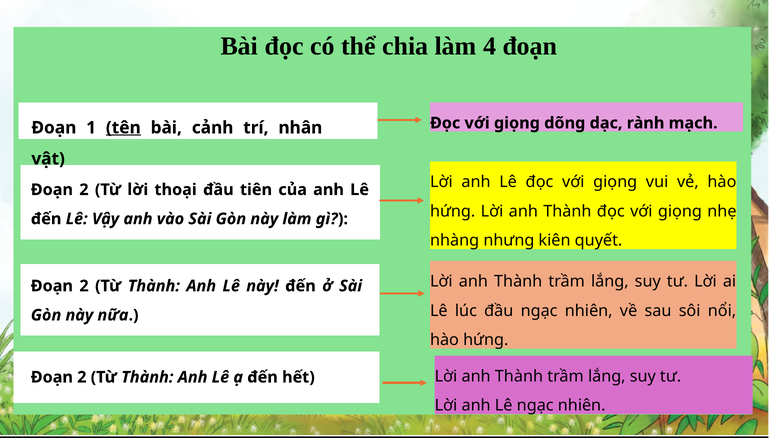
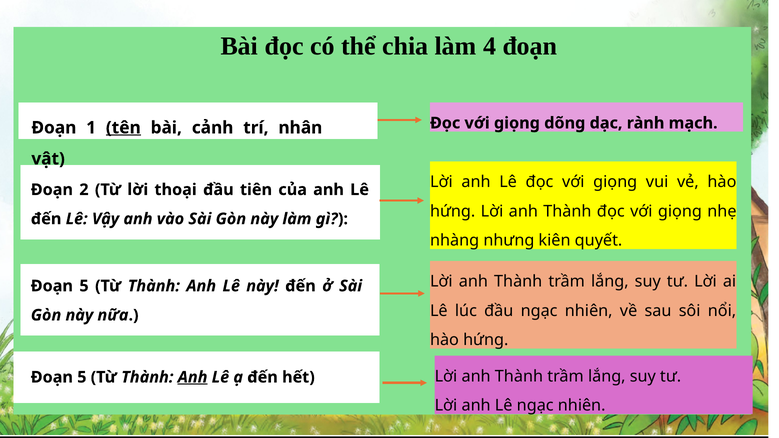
2 at (84, 286): 2 -> 5
2 at (82, 377): 2 -> 5
Anh at (193, 377) underline: none -> present
